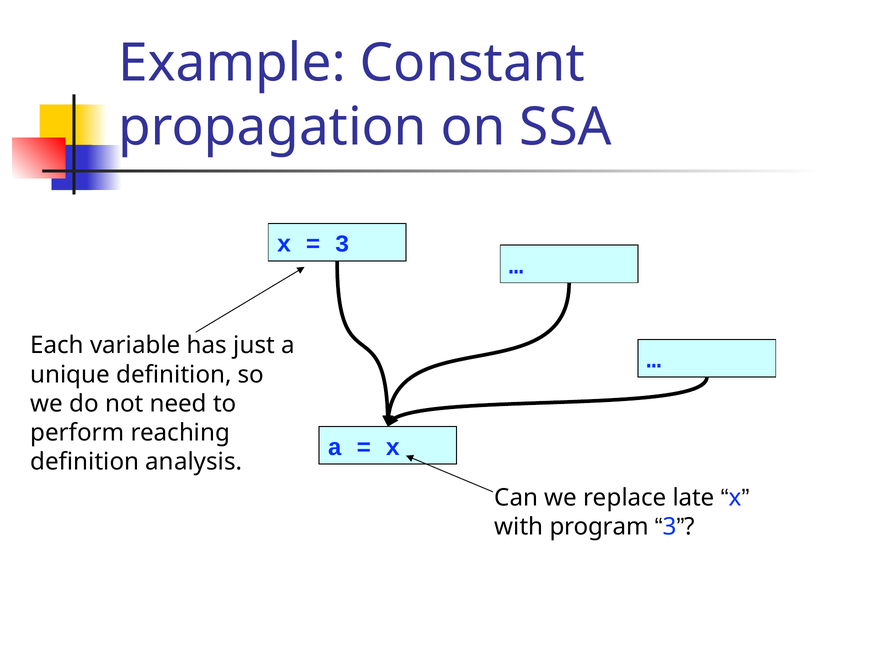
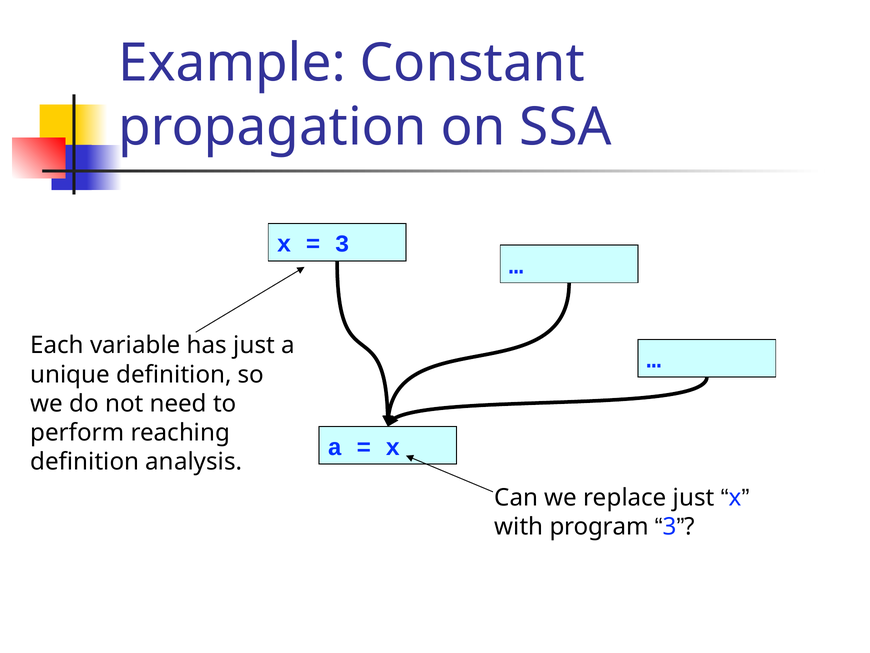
replace late: late -> just
